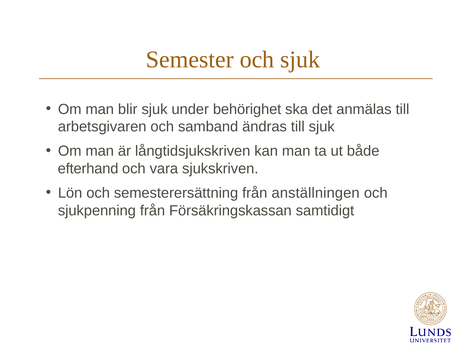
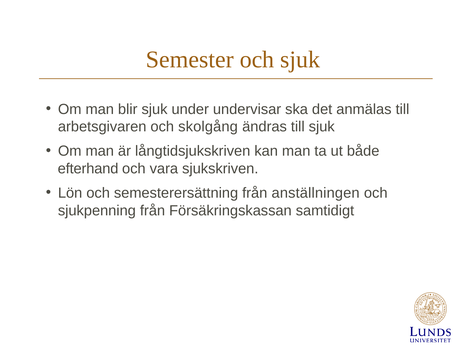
behörighet: behörighet -> undervisar
samband: samband -> skolgång
